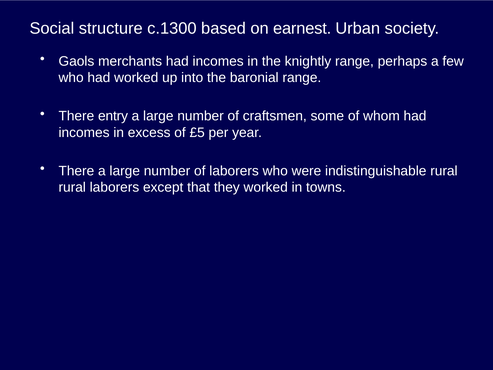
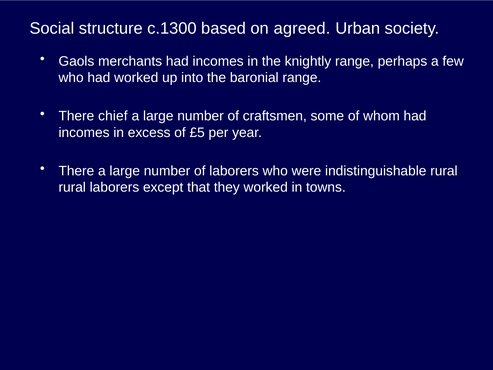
earnest: earnest -> agreed
entry: entry -> chief
